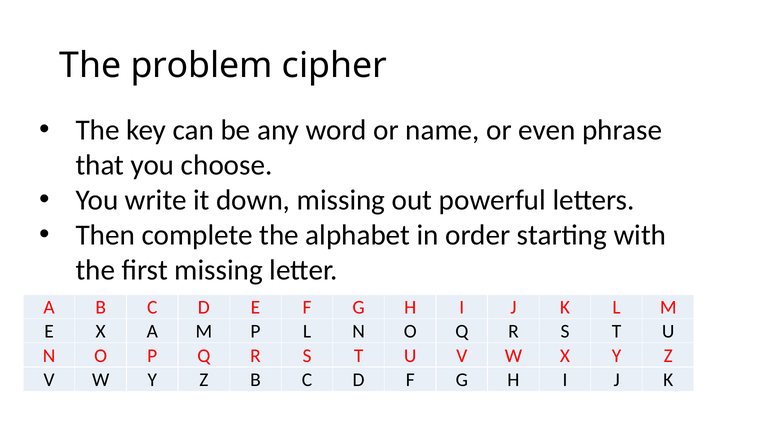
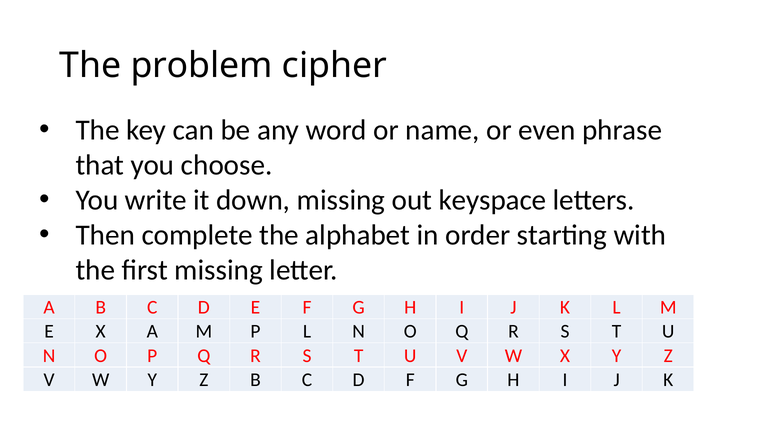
powerful: powerful -> keyspace
